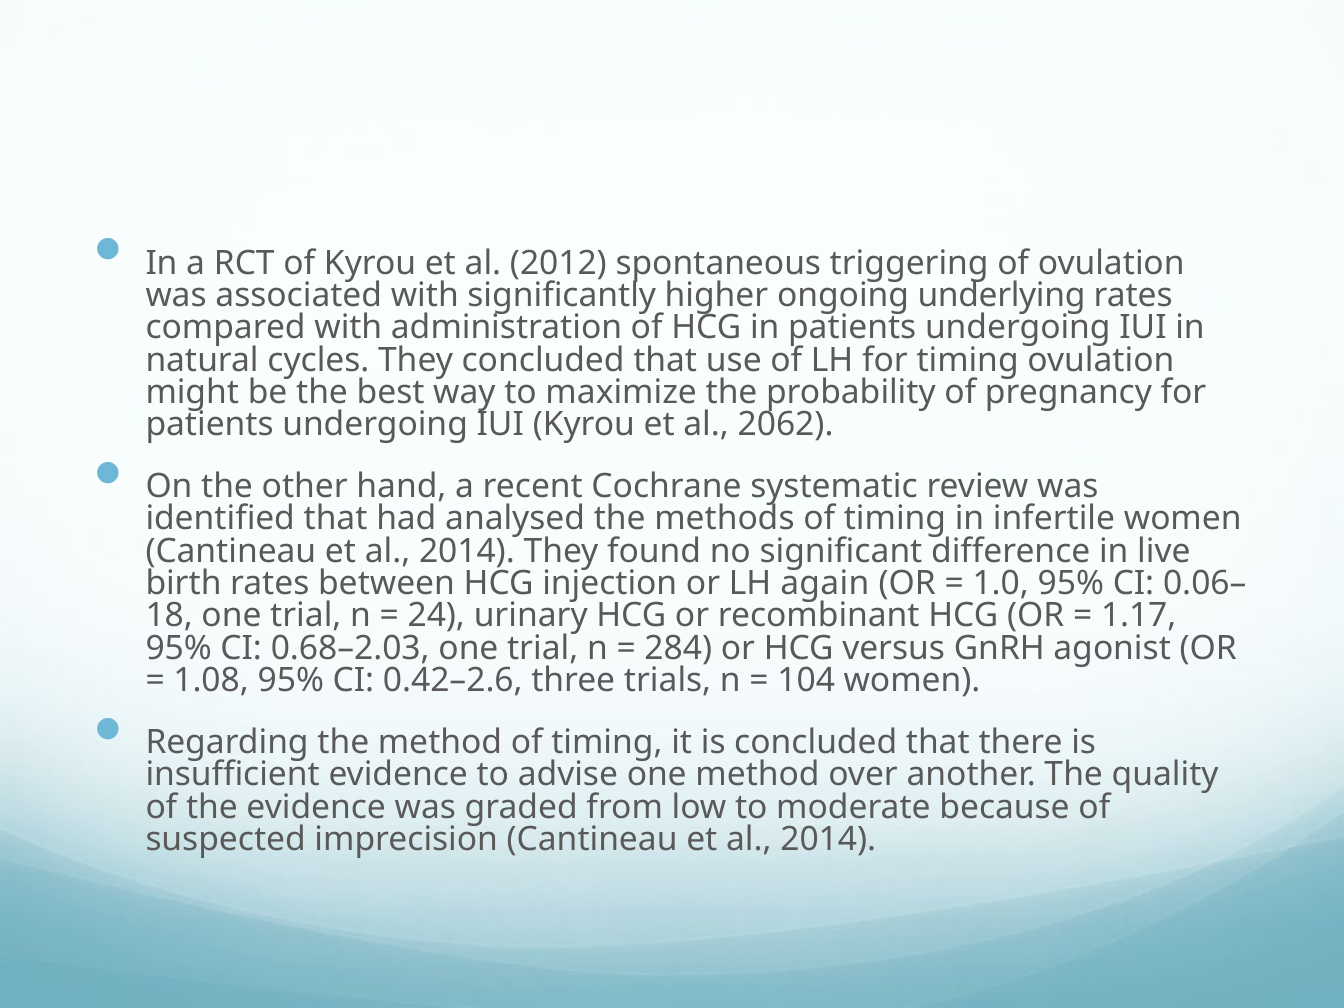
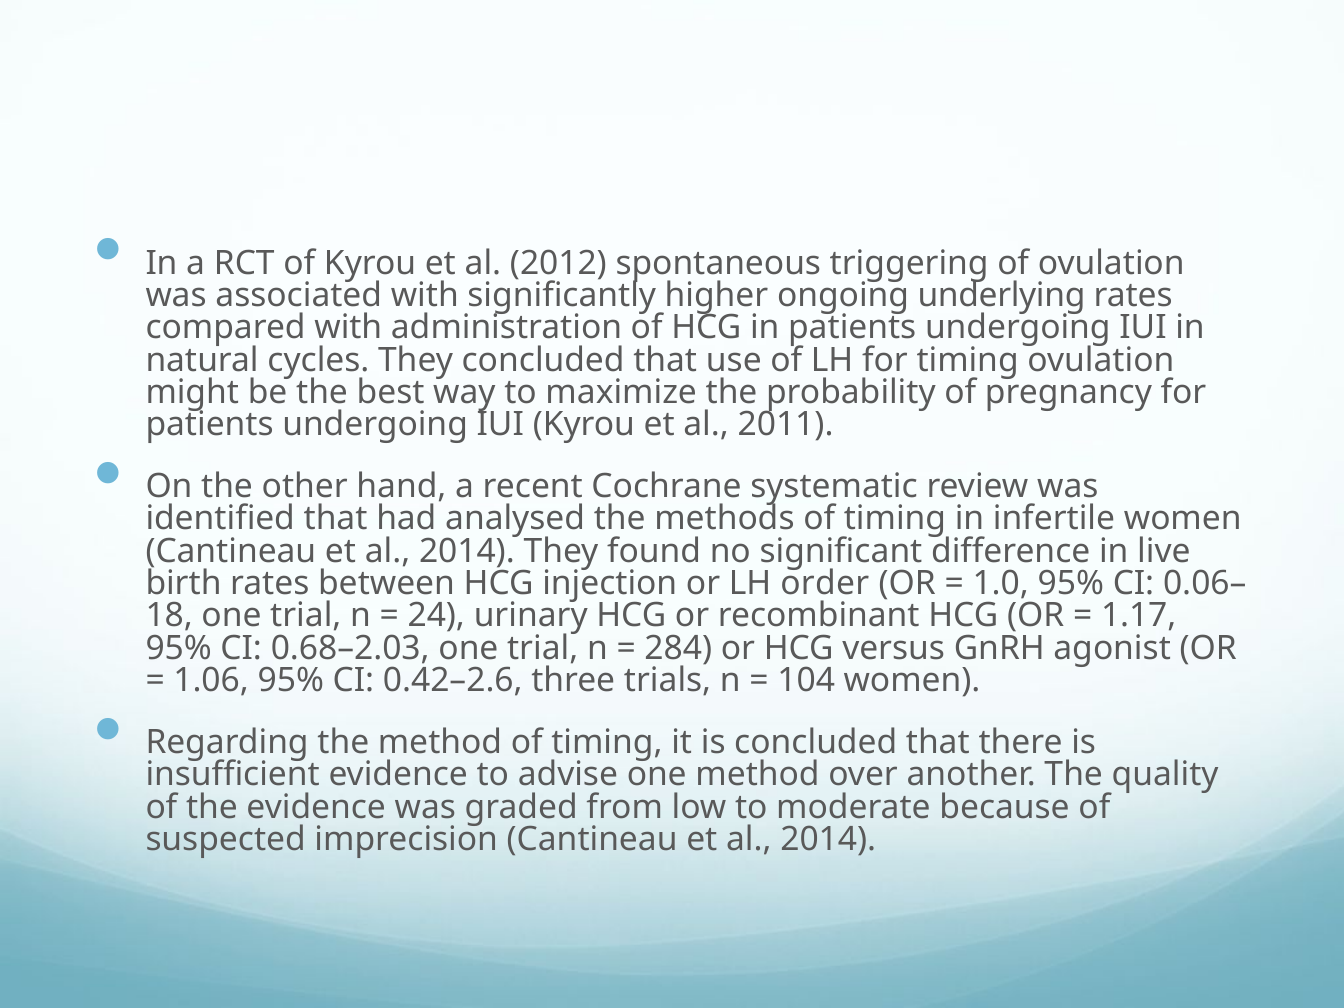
2062: 2062 -> 2011
again: again -> order
1.08: 1.08 -> 1.06
